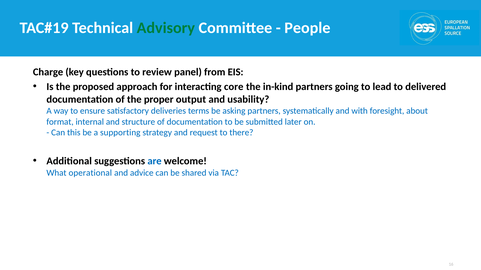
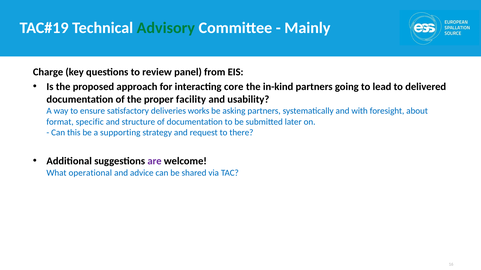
People: People -> Mainly
output: output -> facility
terms: terms -> works
internal: internal -> specific
are colour: blue -> purple
